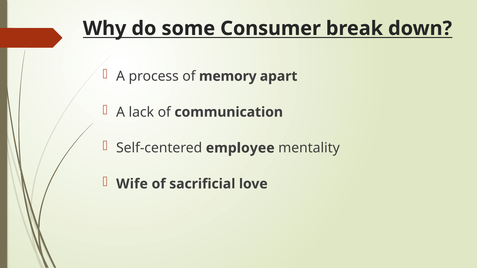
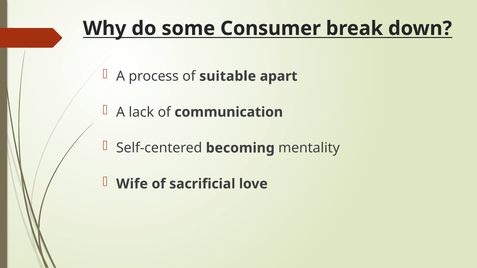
memory: memory -> suitable
employee: employee -> becoming
